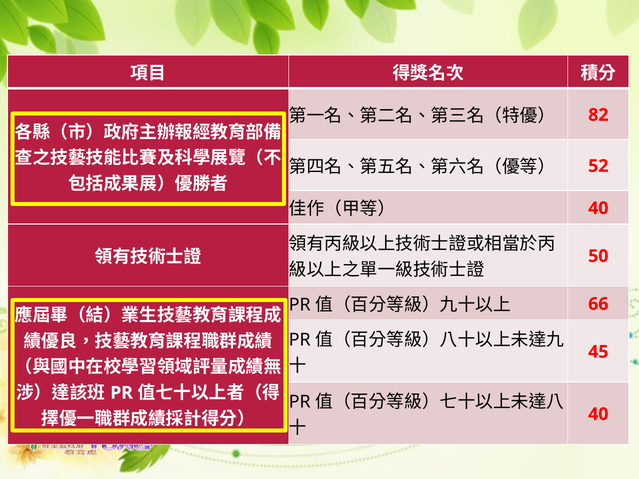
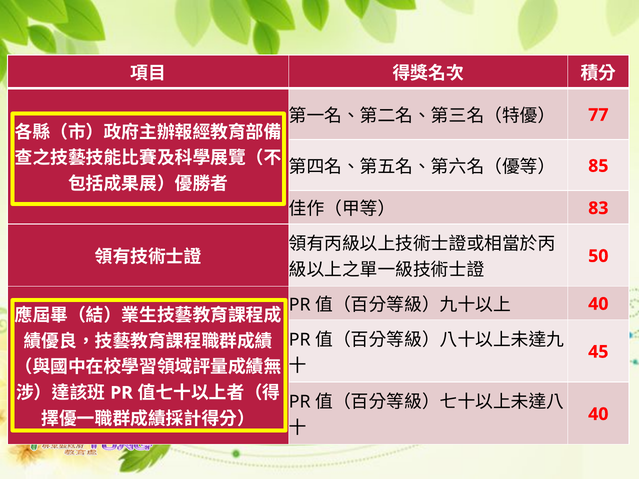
82: 82 -> 77
52: 52 -> 85
40 at (598, 208): 40 -> 83
66 at (598, 304): 66 -> 40
